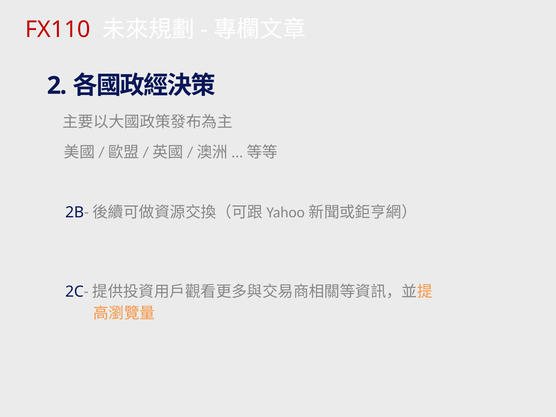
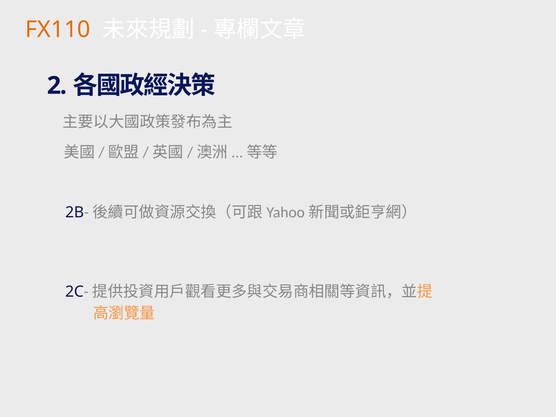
FX110 colour: red -> orange
